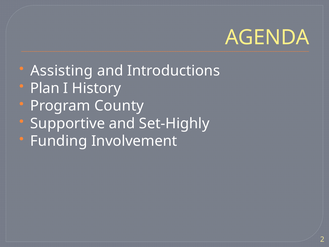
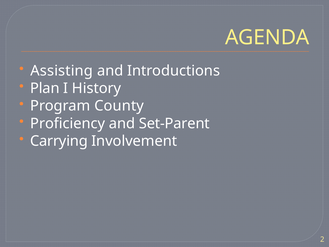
Supportive: Supportive -> Proficiency
Set-Highly: Set-Highly -> Set-Parent
Funding: Funding -> Carrying
